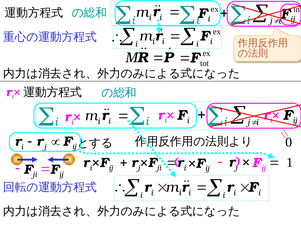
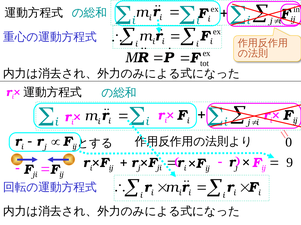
1: 1 -> 9
